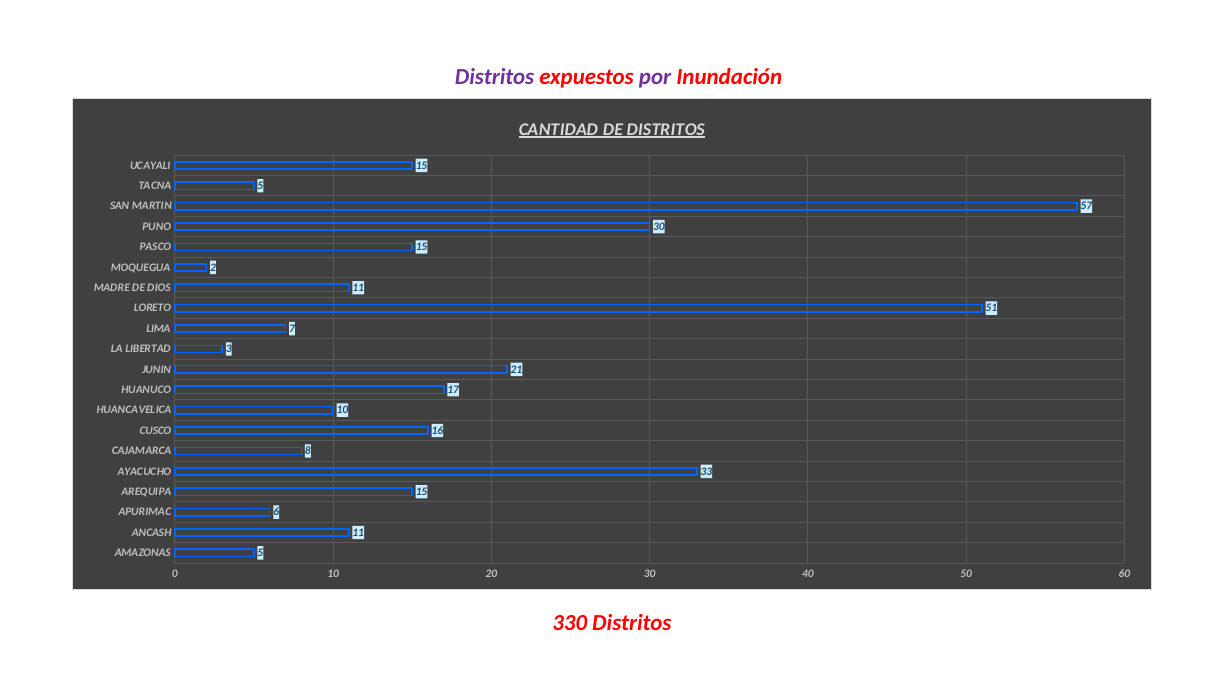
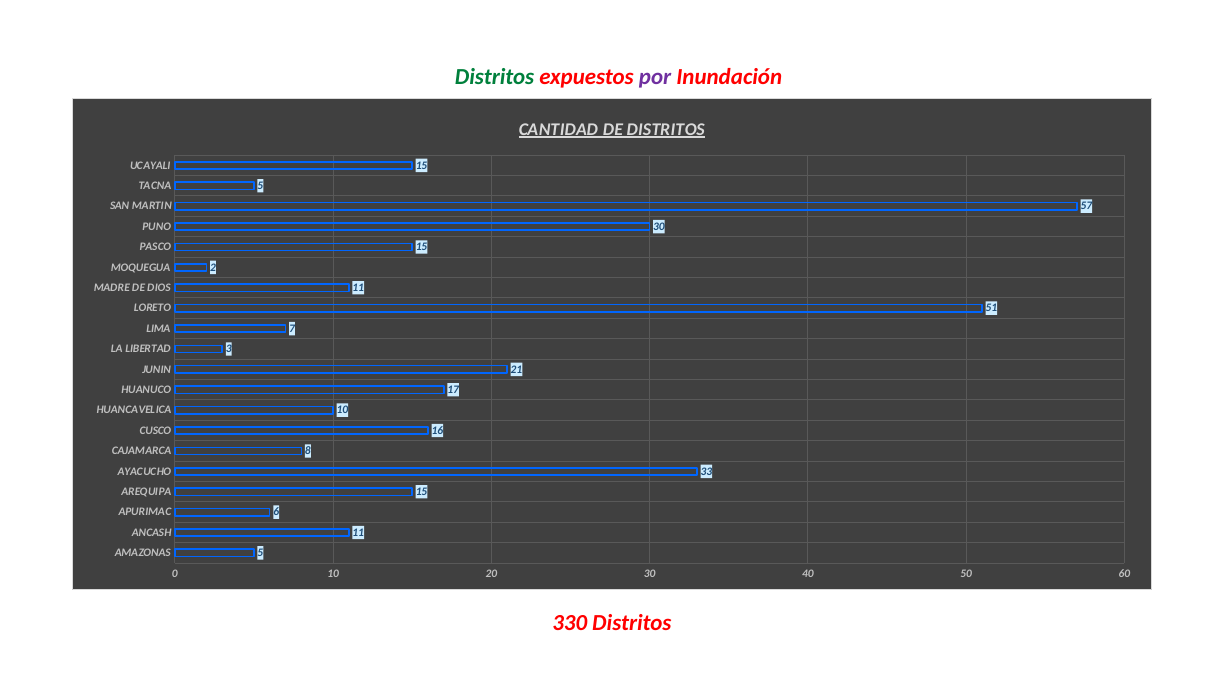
Distritos at (495, 77) colour: purple -> green
